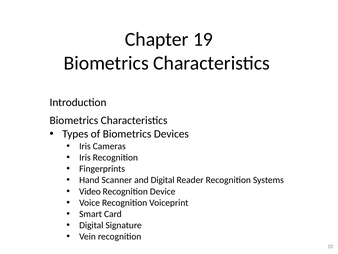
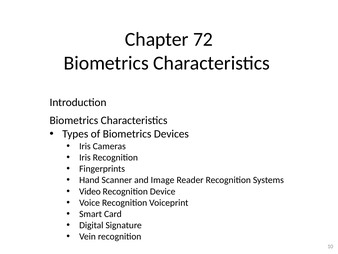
19: 19 -> 72
and Digital: Digital -> Image
